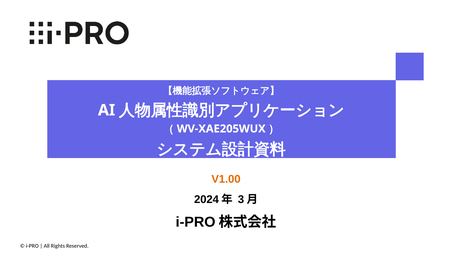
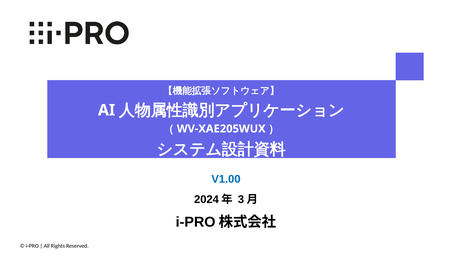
V1.00 colour: orange -> blue
